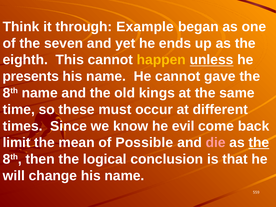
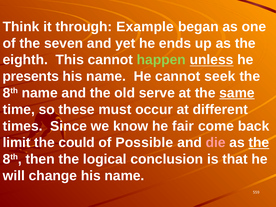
happen colour: yellow -> light green
gave: gave -> seek
kings: kings -> serve
same underline: none -> present
evil: evil -> fair
mean: mean -> could
